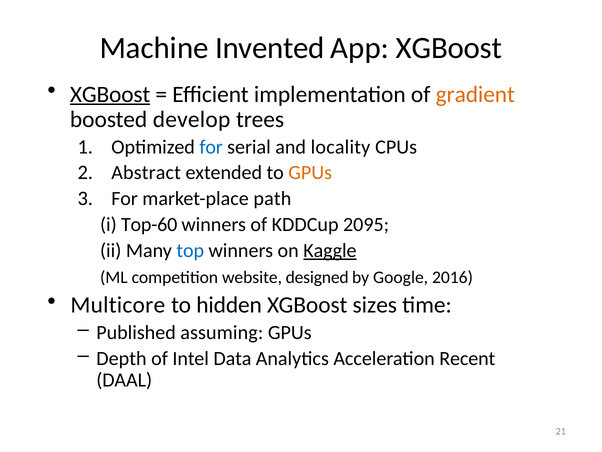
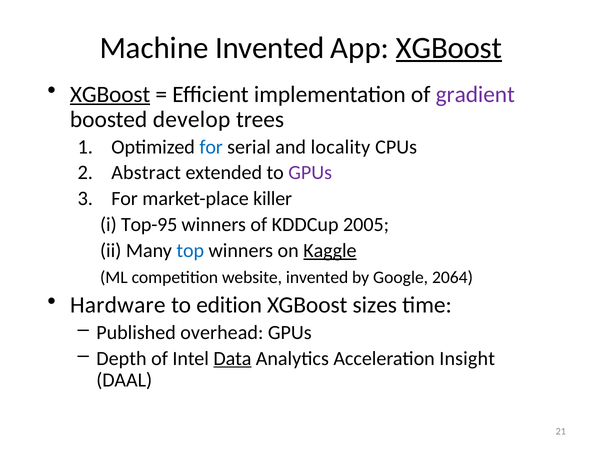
XGBoost at (449, 48) underline: none -> present
gradient colour: orange -> purple
GPUs at (310, 173) colour: orange -> purple
path: path -> killer
Top-60: Top-60 -> Top-95
2095: 2095 -> 2005
website designed: designed -> invented
2016: 2016 -> 2064
Multicore: Multicore -> Hardware
hidden: hidden -> edition
assuming: assuming -> overhead
Data underline: none -> present
Recent: Recent -> Insight
